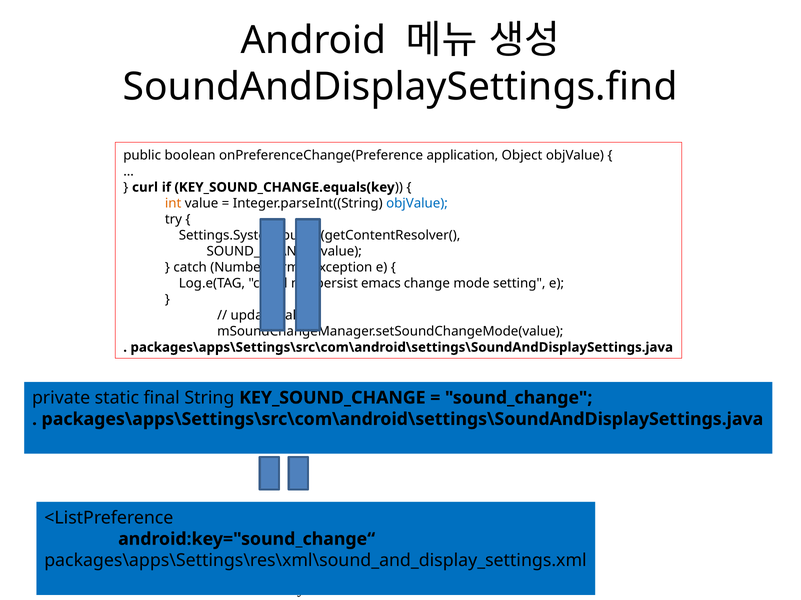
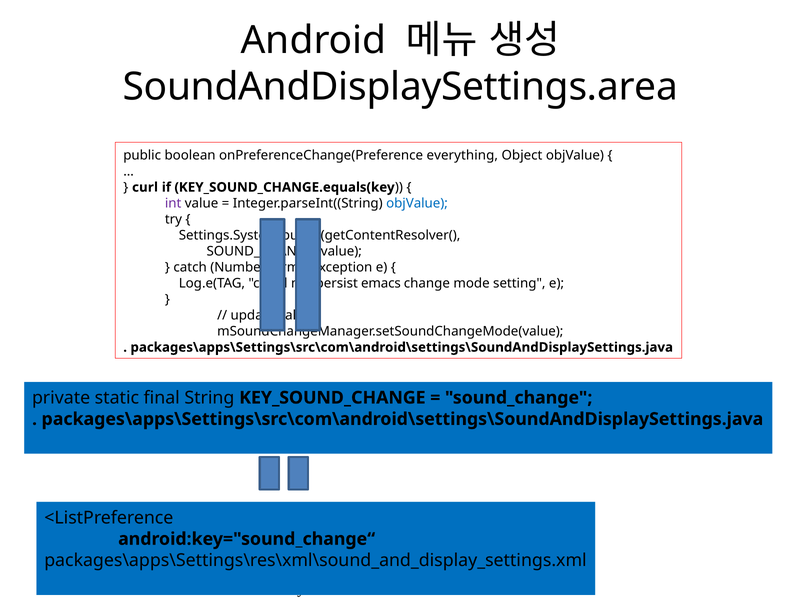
SoundAndDisplaySettings.find: SoundAndDisplaySettings.find -> SoundAndDisplaySettings.area
application: application -> everything
int colour: orange -> purple
